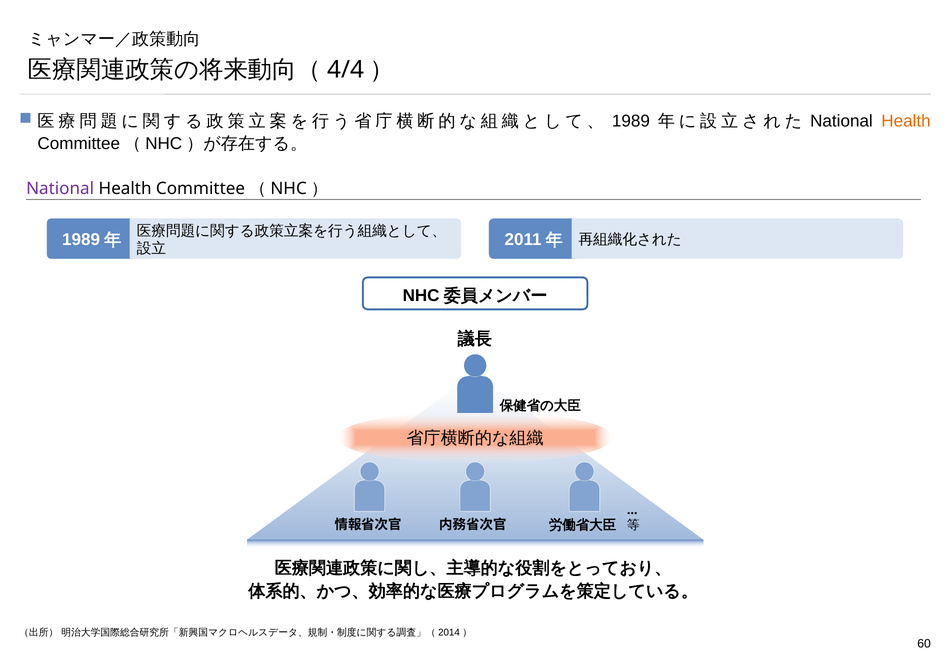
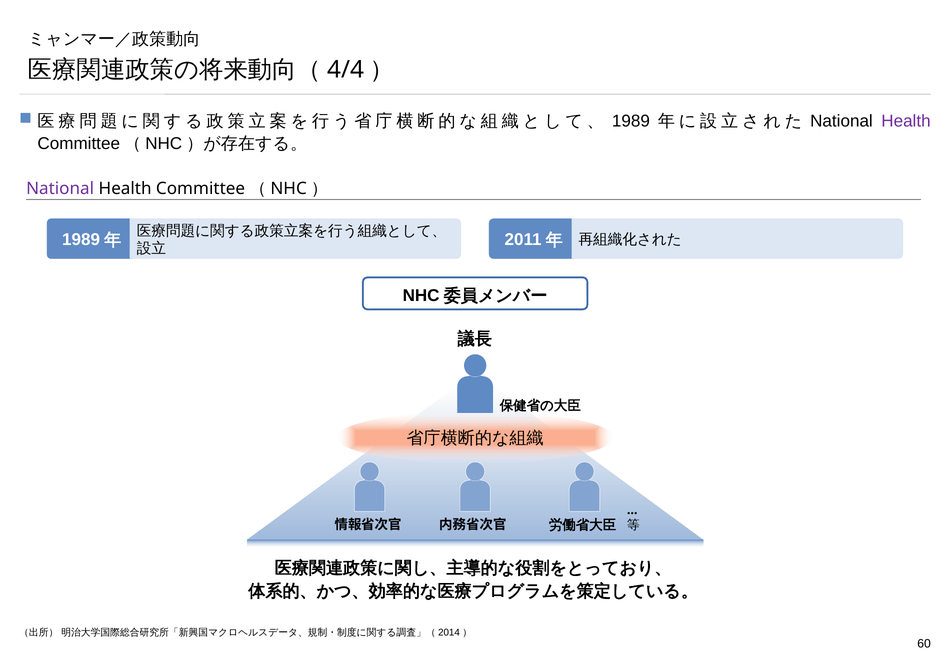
Health at (906, 121) colour: orange -> purple
